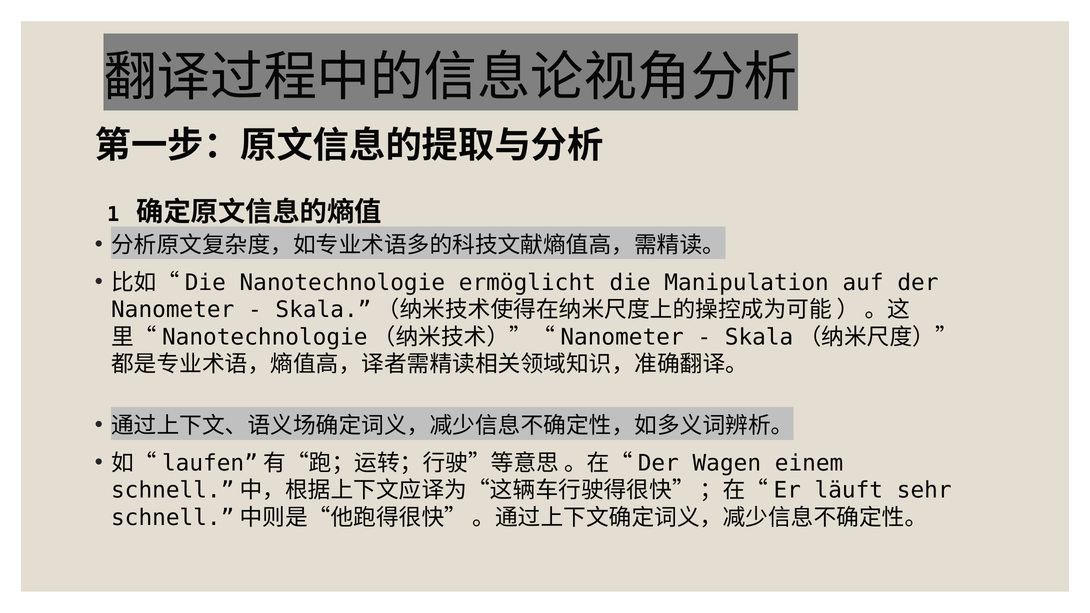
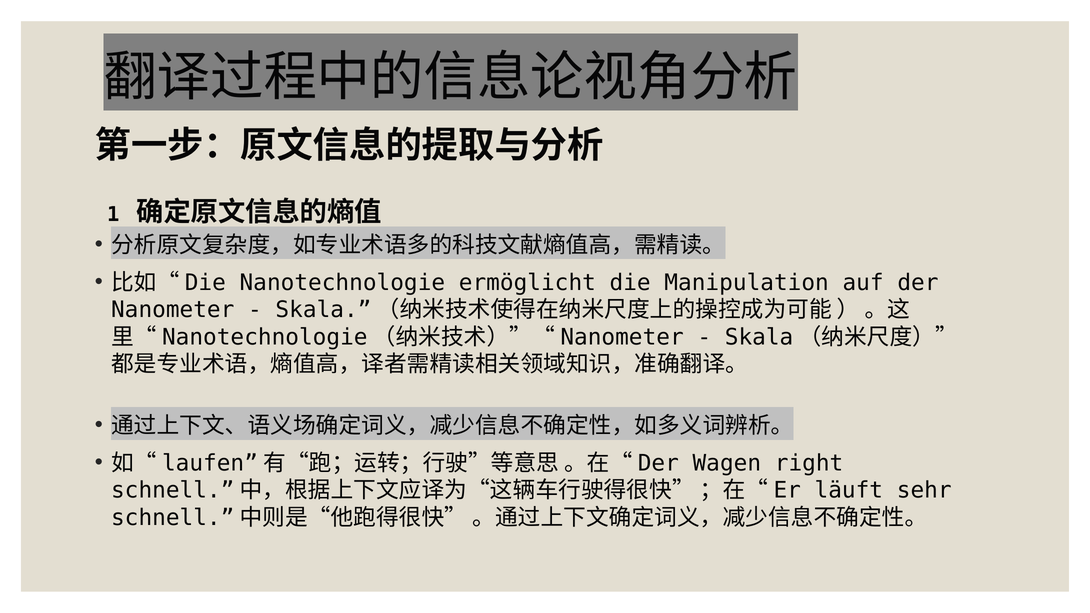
einem: einem -> right
